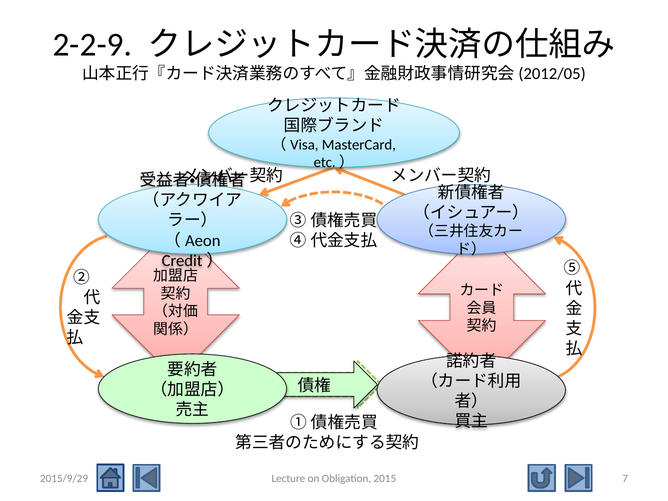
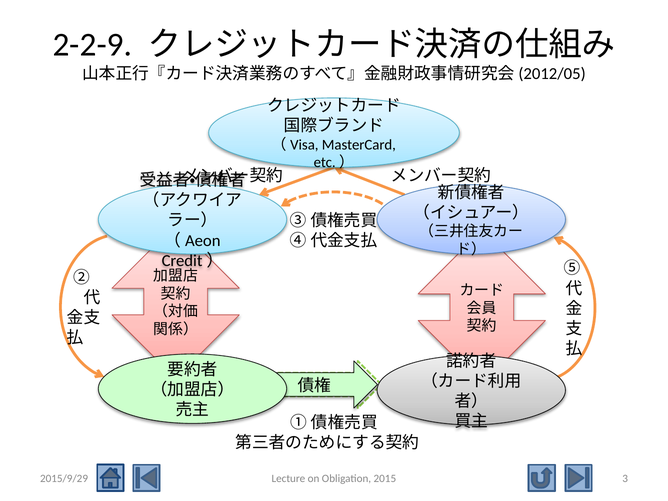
7: 7 -> 3
